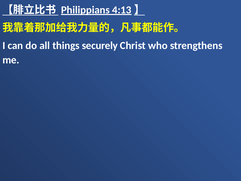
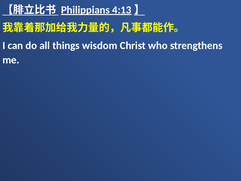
securely: securely -> wisdom
